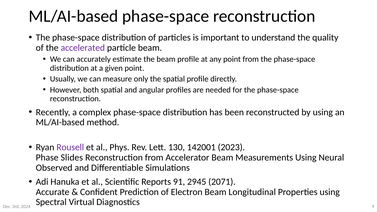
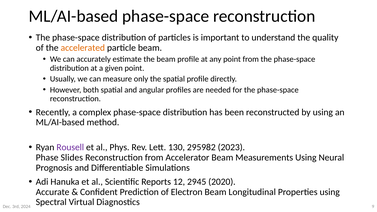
accelerated colour: purple -> orange
142001: 142001 -> 295982
Observed: Observed -> Prognosis
91: 91 -> 12
2071: 2071 -> 2020
